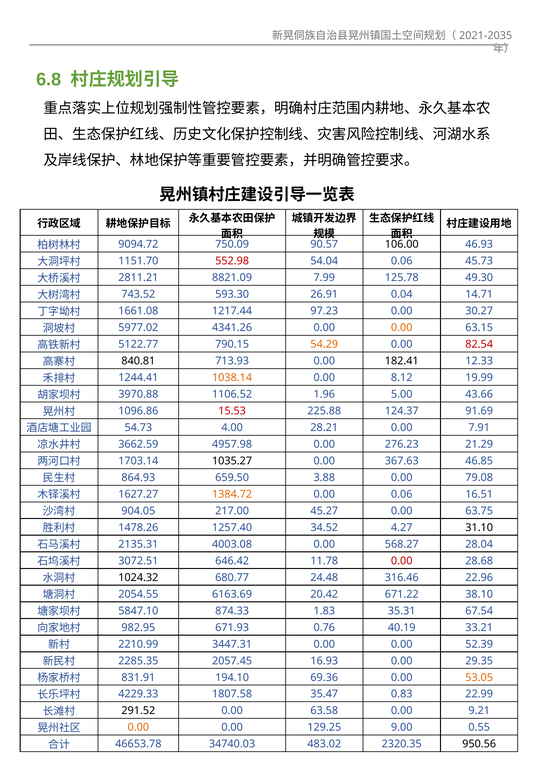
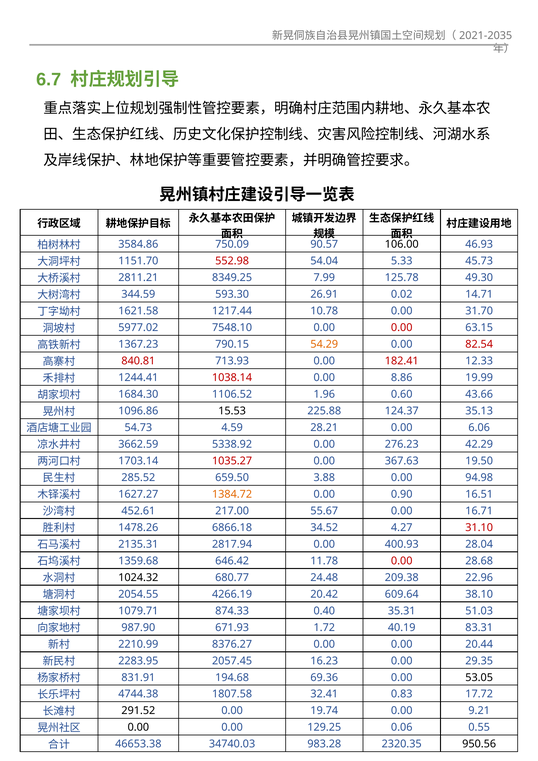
6.8: 6.8 -> 6.7
9094.72: 9094.72 -> 3584.86
54.04 0.06: 0.06 -> 5.33
8821.09: 8821.09 -> 8349.25
743.52: 743.52 -> 344.59
0.04: 0.04 -> 0.02
1661.08: 1661.08 -> 1621.58
97.23: 97.23 -> 10.78
30.27: 30.27 -> 31.70
4341.26: 4341.26 -> 7548.10
0.00 at (402, 328) colour: orange -> red
5122.77: 5122.77 -> 1367.23
840.81 colour: black -> red
182.41 colour: black -> red
1038.14 colour: orange -> red
8.12: 8.12 -> 8.86
3970.88: 3970.88 -> 1684.30
5.00: 5.00 -> 0.60
15.53 colour: red -> black
91.69: 91.69 -> 35.13
4.00: 4.00 -> 4.59
7.91: 7.91 -> 6.06
4957.98: 4957.98 -> 5338.92
21.29: 21.29 -> 42.29
1035.27 colour: black -> red
46.85: 46.85 -> 19.50
864.93: 864.93 -> 285.52
79.08: 79.08 -> 94.98
0.00 0.06: 0.06 -> 0.90
904.05: 904.05 -> 452.61
45.27: 45.27 -> 55.67
63.75: 63.75 -> 16.71
1257.40: 1257.40 -> 6866.18
31.10 colour: black -> red
4003.08: 4003.08 -> 2817.94
568.27: 568.27 -> 400.93
3072.51: 3072.51 -> 1359.68
316.46: 316.46 -> 209.38
6163.69: 6163.69 -> 4266.19
671.22: 671.22 -> 609.64
5847.10: 5847.10 -> 1079.71
1.83: 1.83 -> 0.40
67.54: 67.54 -> 51.03
982.95: 982.95 -> 987.90
0.76: 0.76 -> 1.72
33.21: 33.21 -> 83.31
3447.31: 3447.31 -> 8376.27
52.39: 52.39 -> 20.44
2285.35: 2285.35 -> 2283.95
16.93: 16.93 -> 16.23
194.10: 194.10 -> 194.68
53.05 colour: orange -> black
4229.33: 4229.33 -> 4744.38
35.47: 35.47 -> 32.41
22.99: 22.99 -> 17.72
63.58: 63.58 -> 19.74
0.00 at (138, 727) colour: orange -> black
9.00: 9.00 -> 0.06
46653.78: 46653.78 -> 46653.38
483.02: 483.02 -> 983.28
